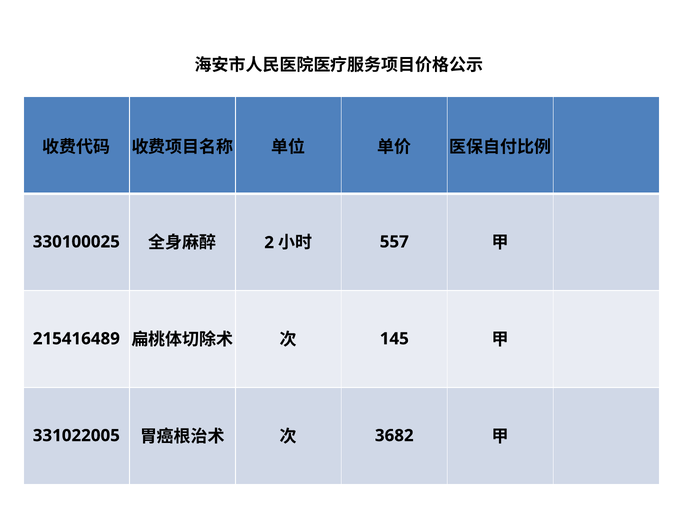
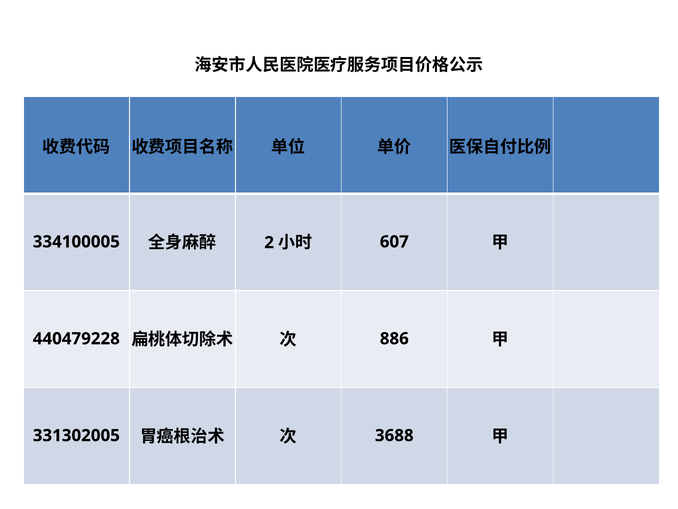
330100025: 330100025 -> 334100005
557: 557 -> 607
215416489: 215416489 -> 440479228
145: 145 -> 886
331022005: 331022005 -> 331302005
3682: 3682 -> 3688
